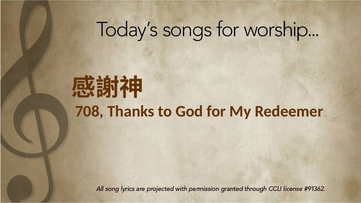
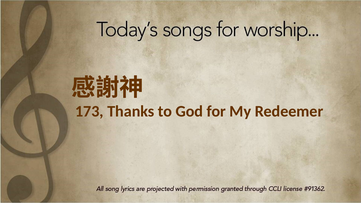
708: 708 -> 173
